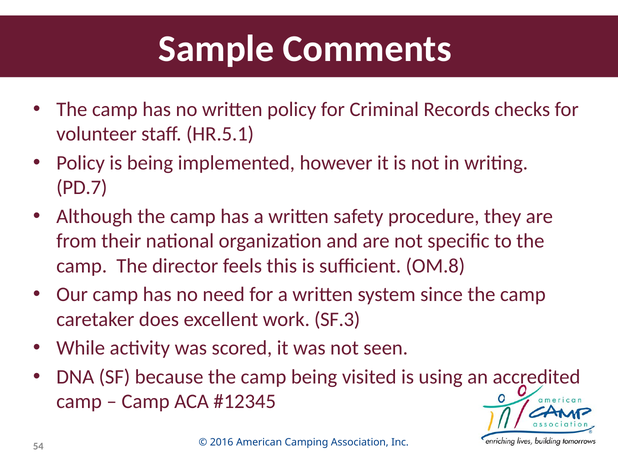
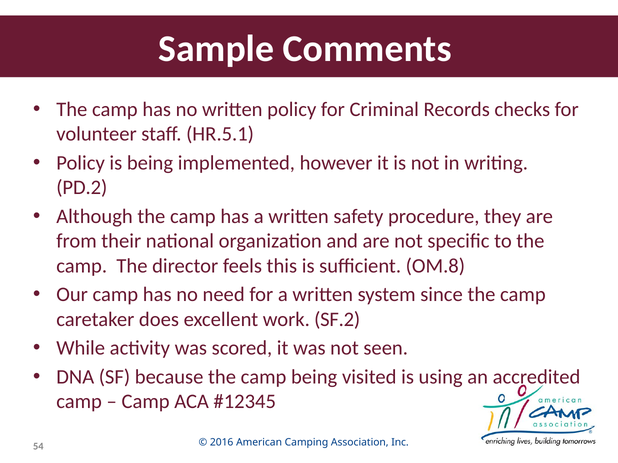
PD.7: PD.7 -> PD.2
SF.3: SF.3 -> SF.2
